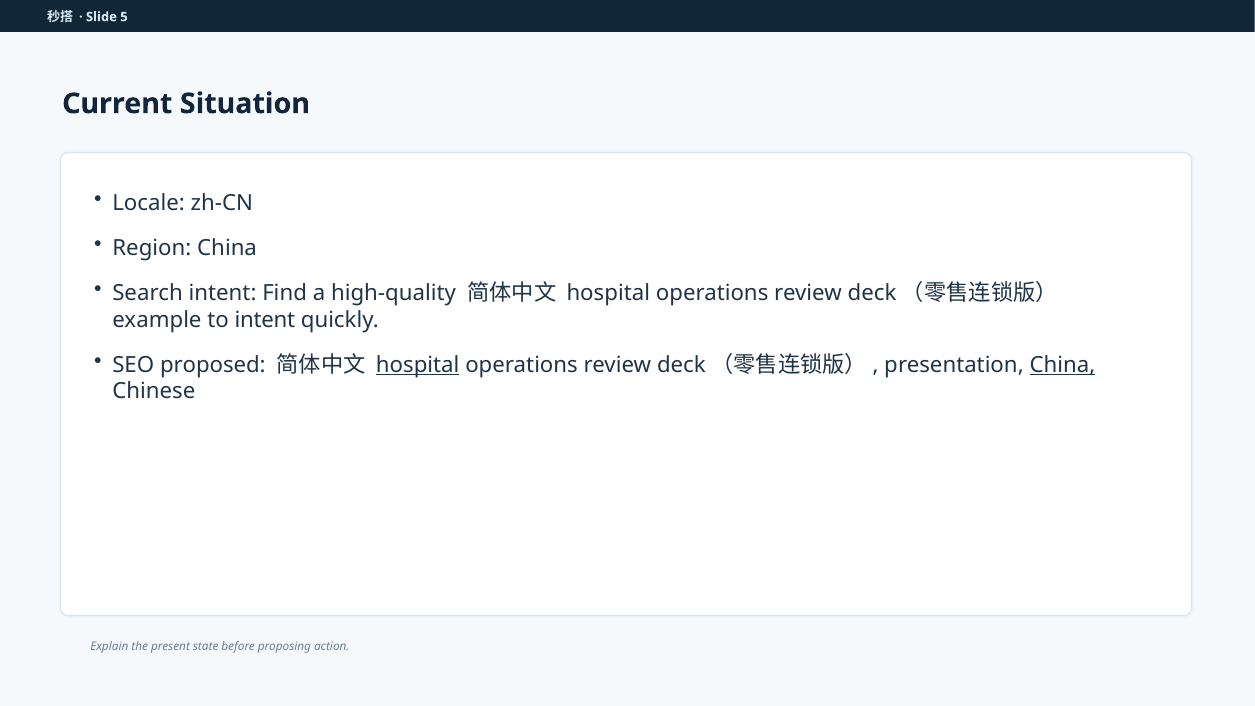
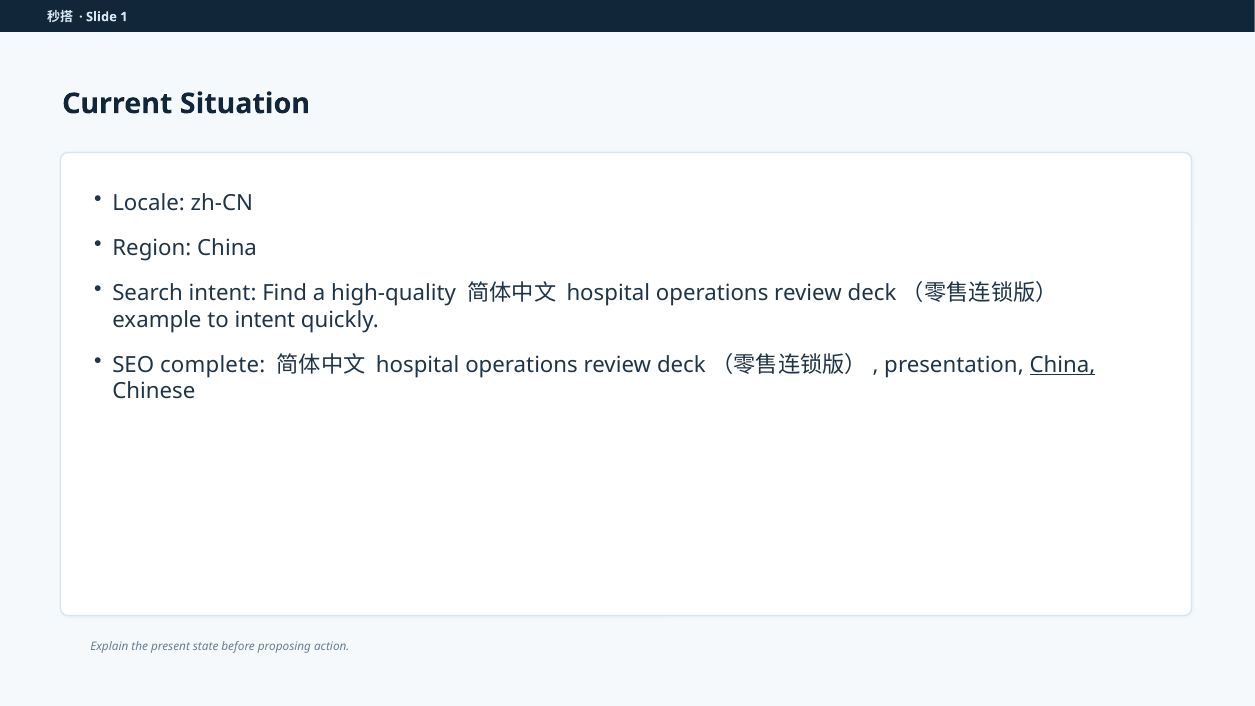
5: 5 -> 1
proposed: proposed -> complete
hospital at (418, 365) underline: present -> none
